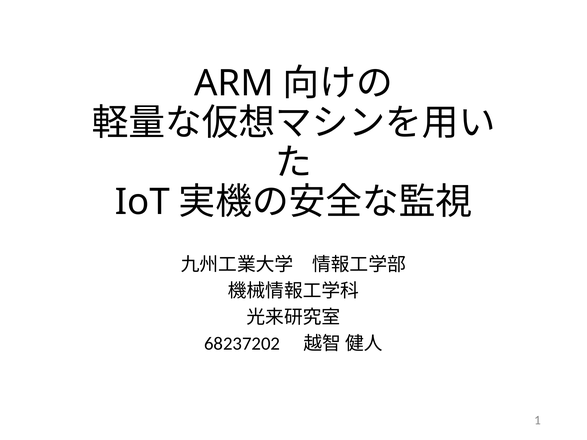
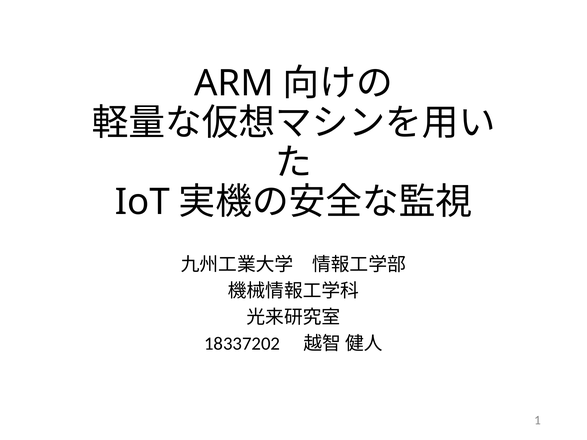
68237202: 68237202 -> 18337202
